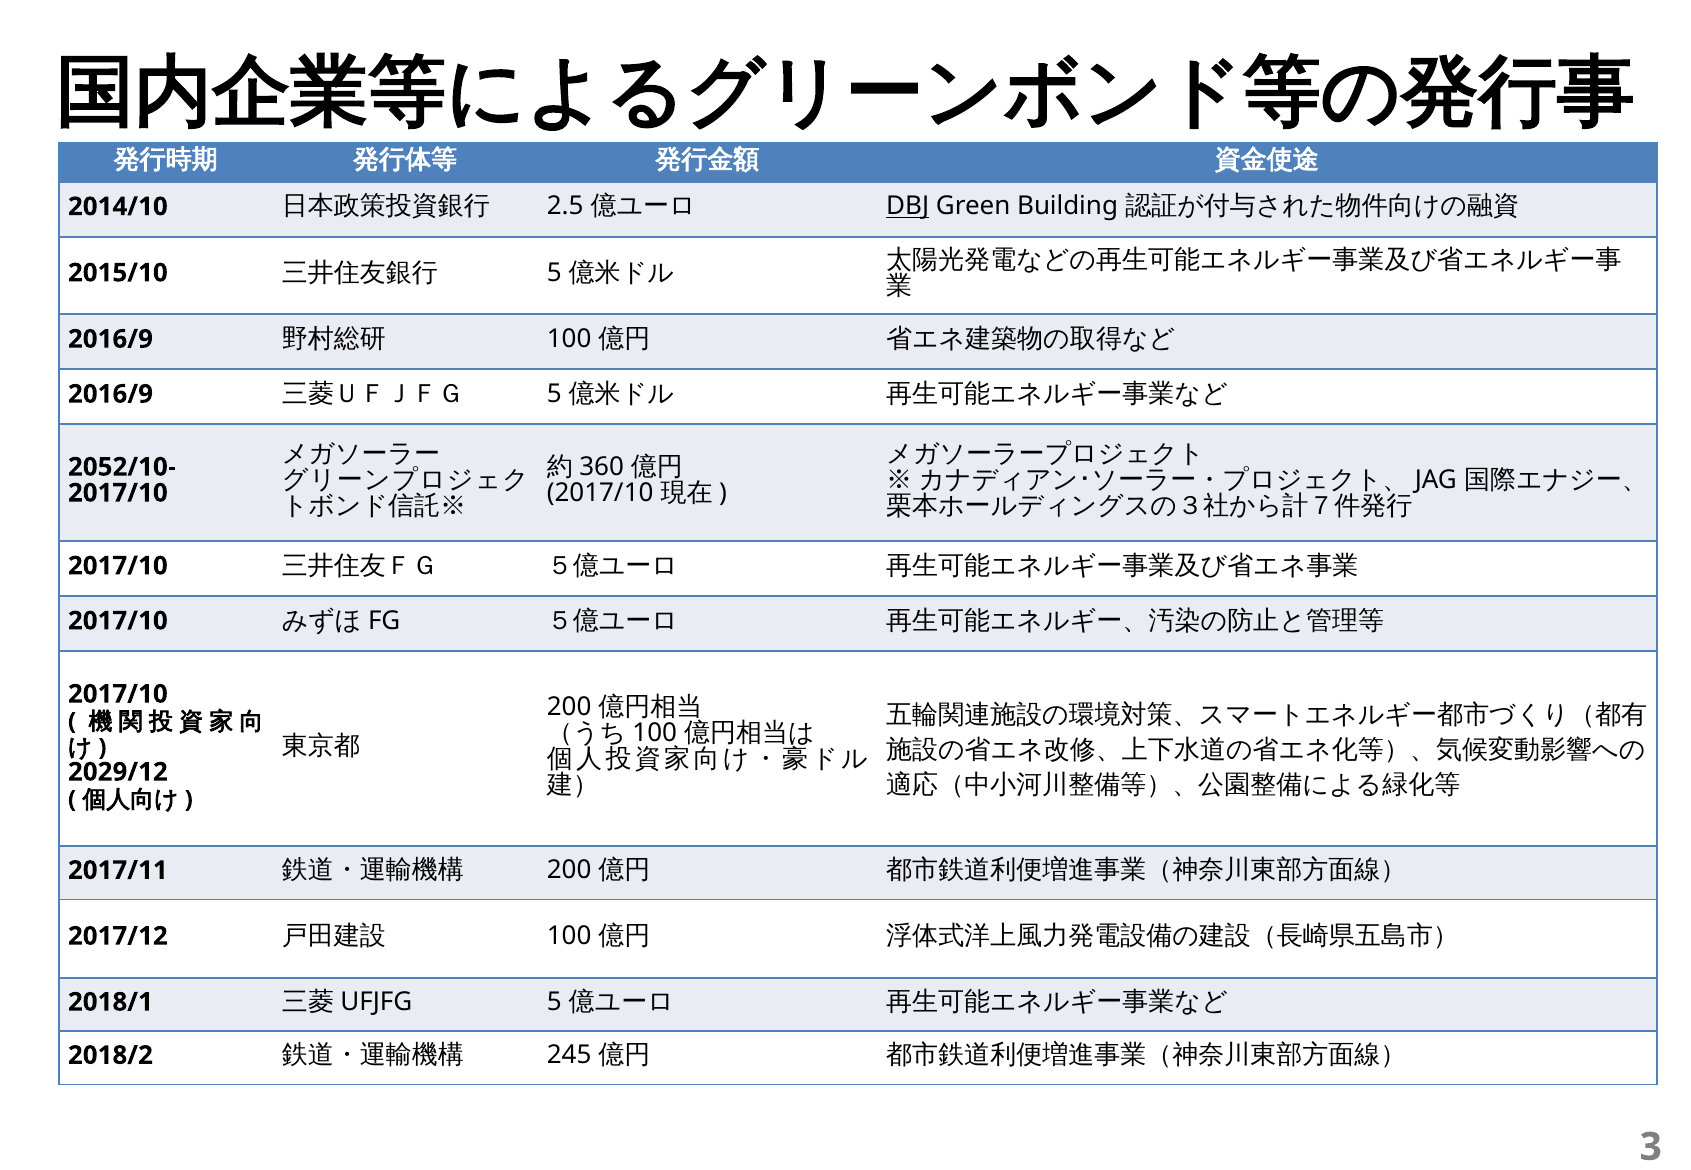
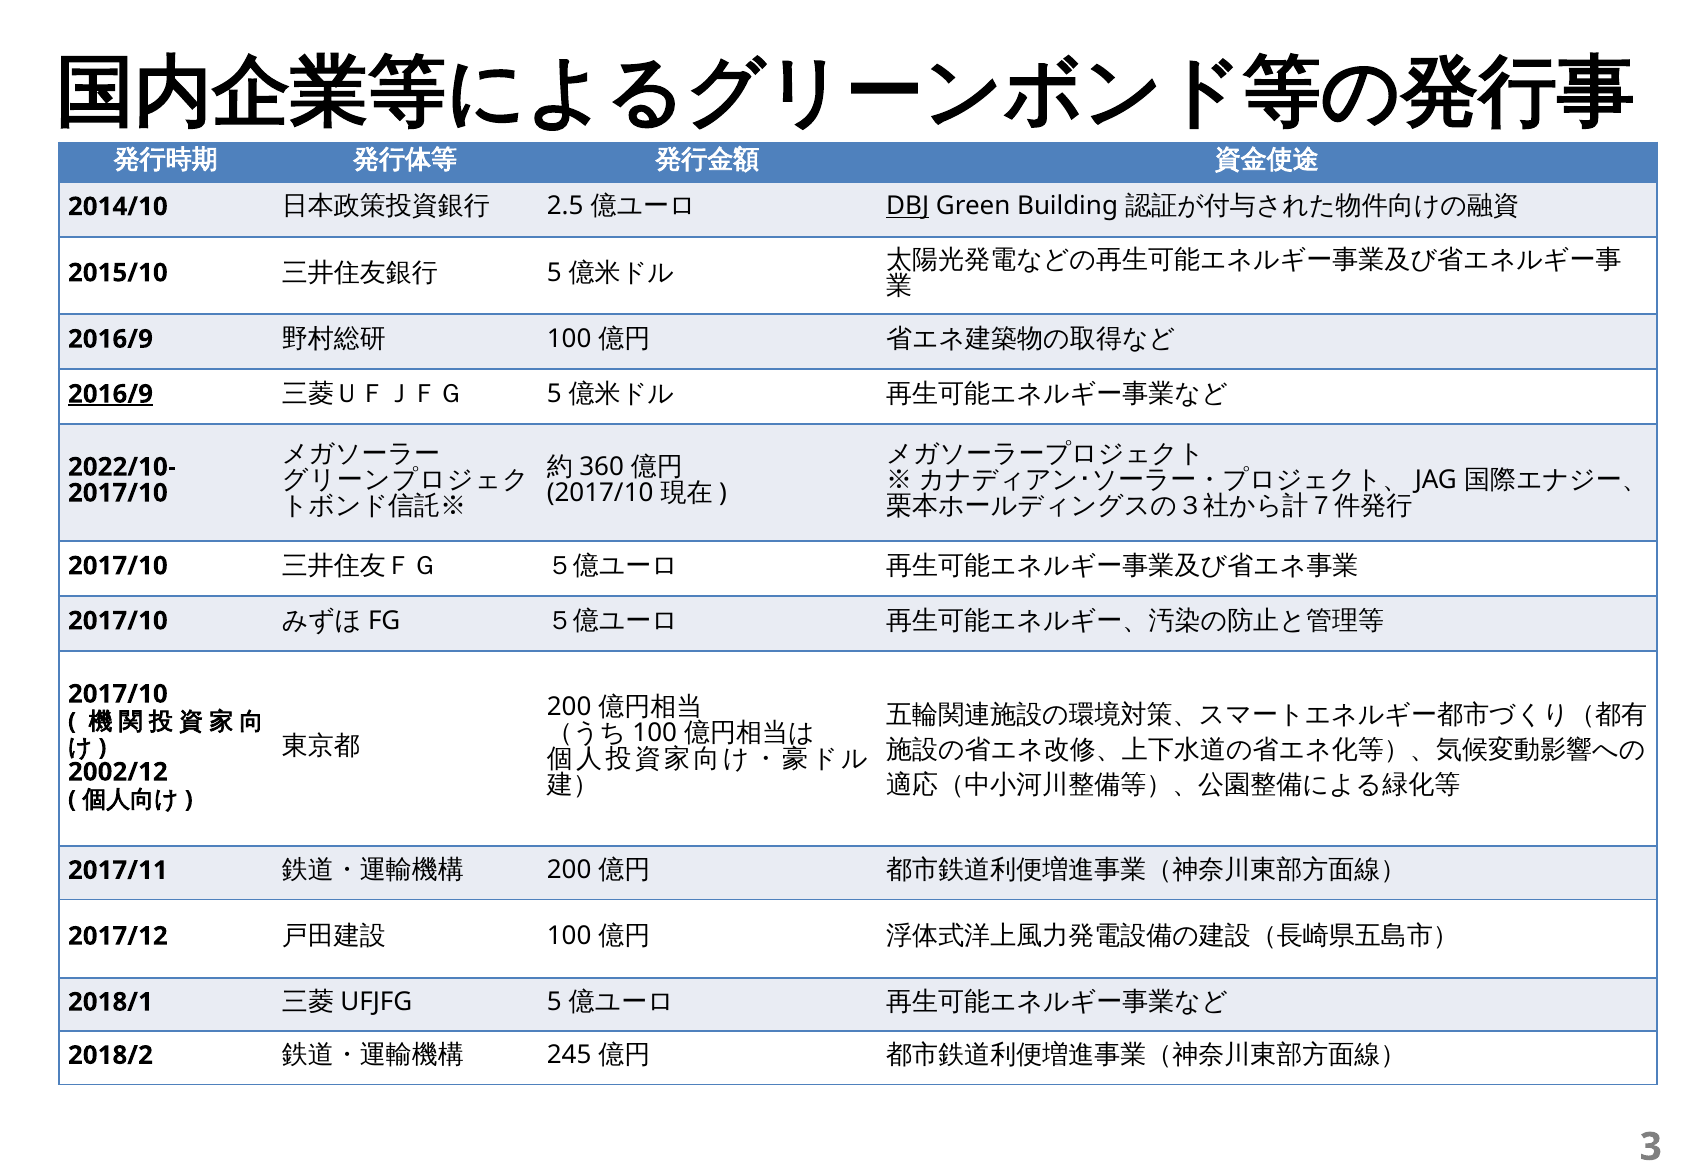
2016/9 at (110, 394) underline: none -> present
2052/10-: 2052/10- -> 2022/10-
2029/12: 2029/12 -> 2002/12
